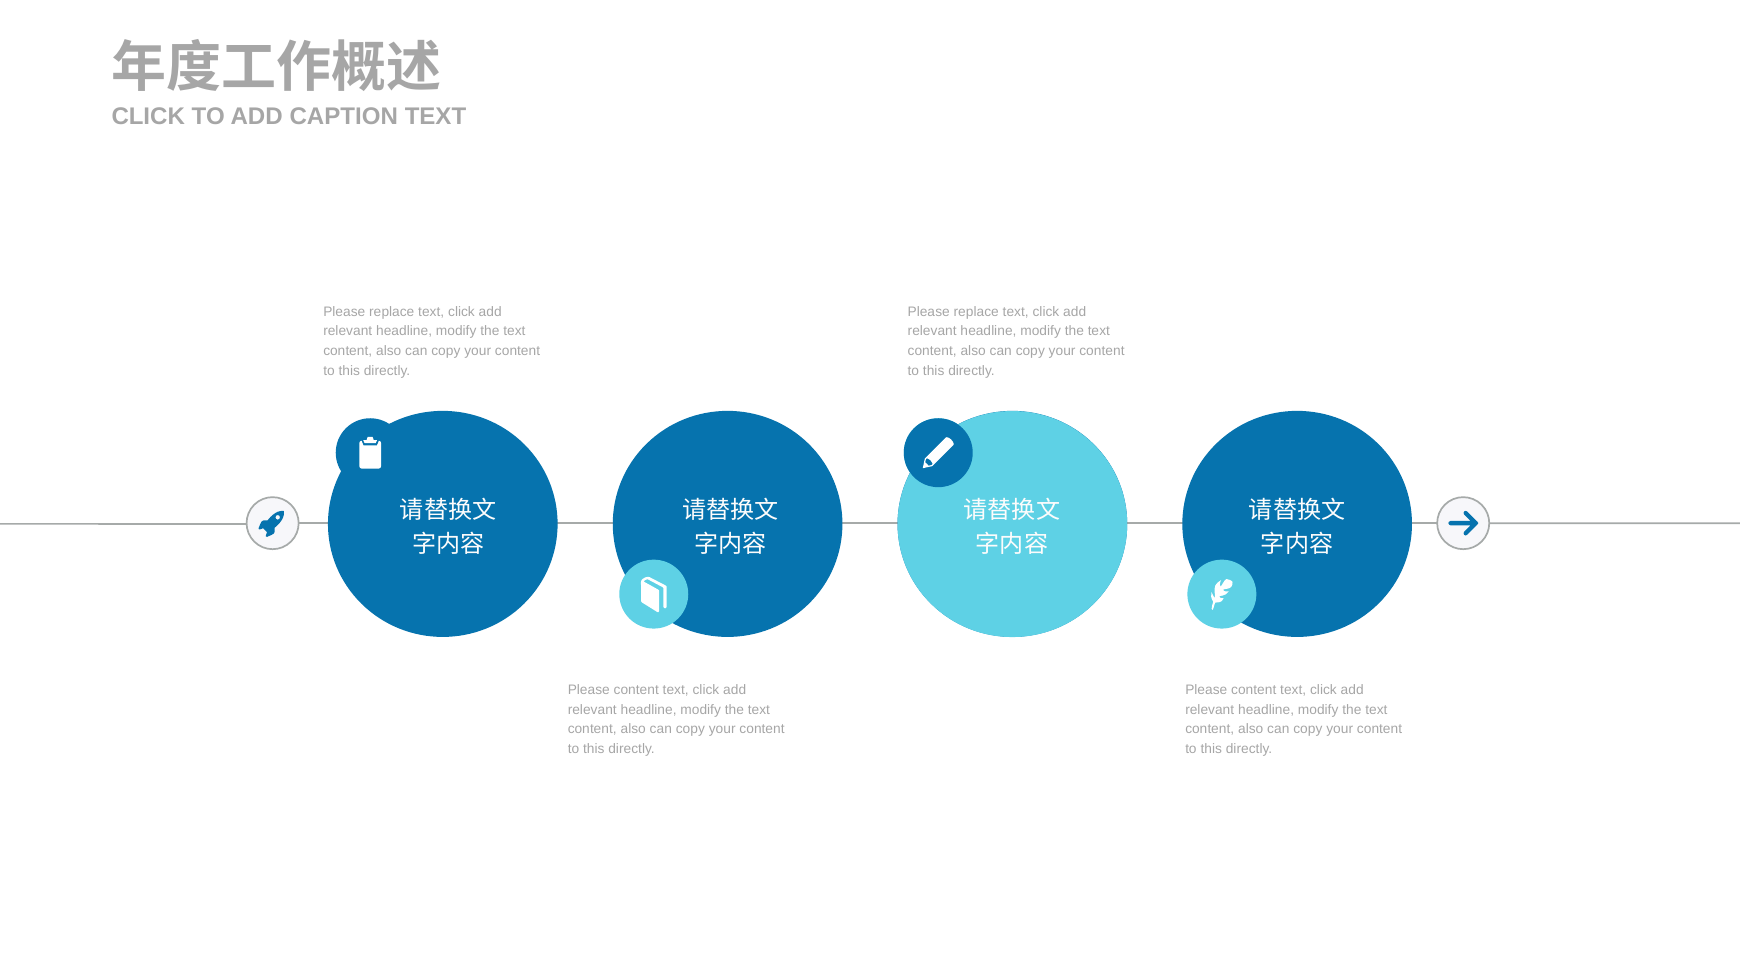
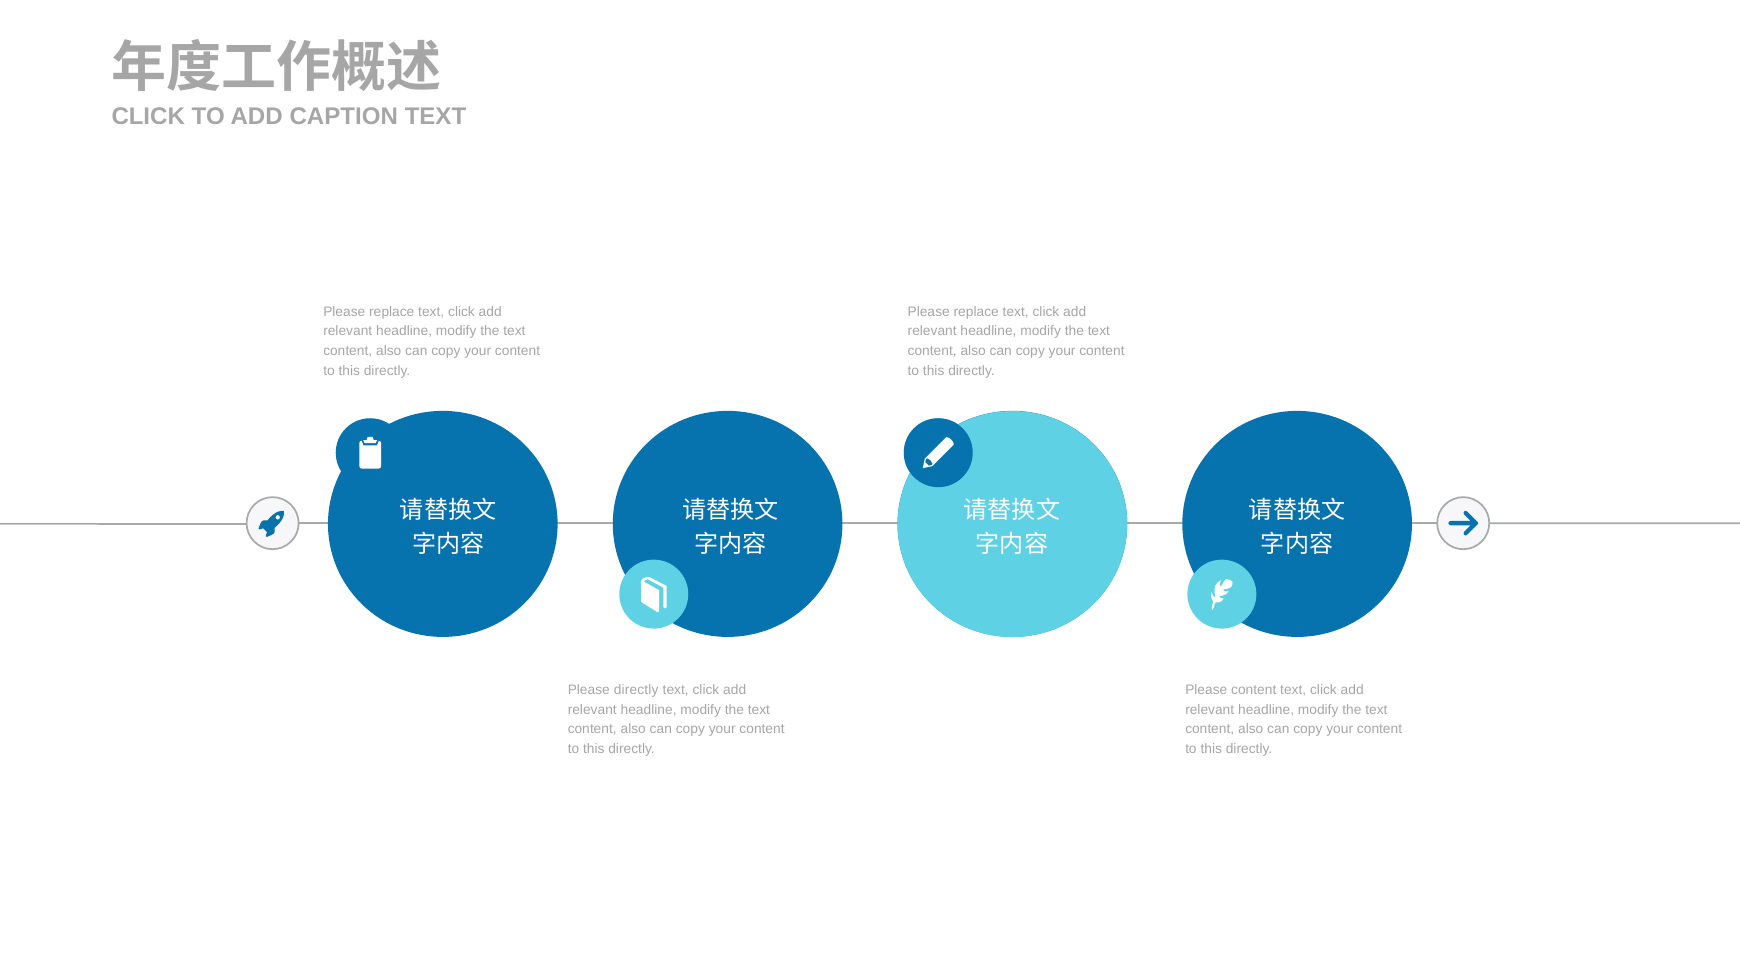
content at (636, 691): content -> directly
